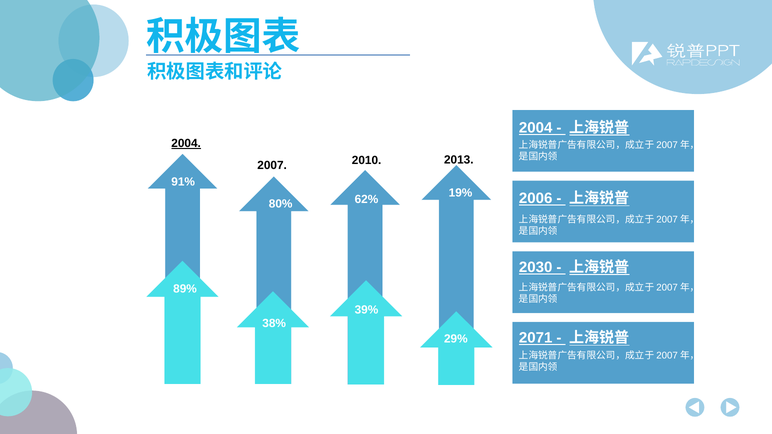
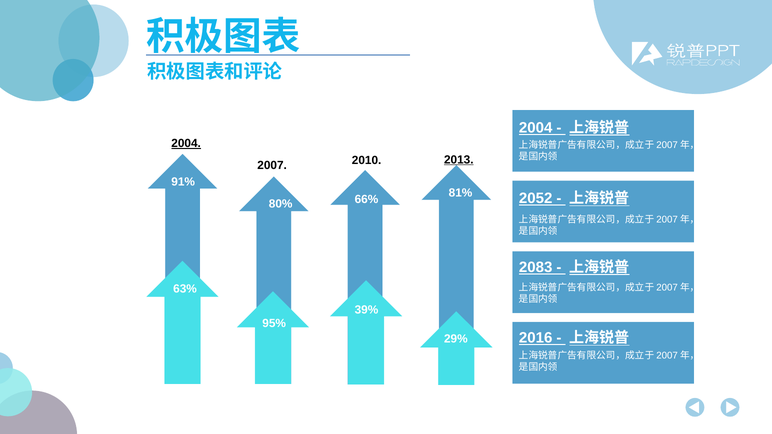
2013 underline: none -> present
19%: 19% -> 81%
2006: 2006 -> 2052
62%: 62% -> 66%
2030: 2030 -> 2083
89%: 89% -> 63%
38%: 38% -> 95%
2071: 2071 -> 2016
